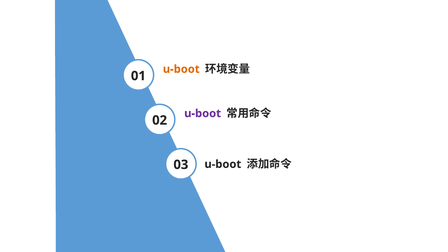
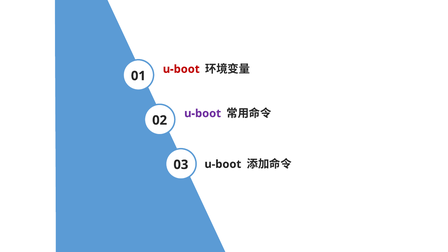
u-boot at (181, 69) colour: orange -> red
